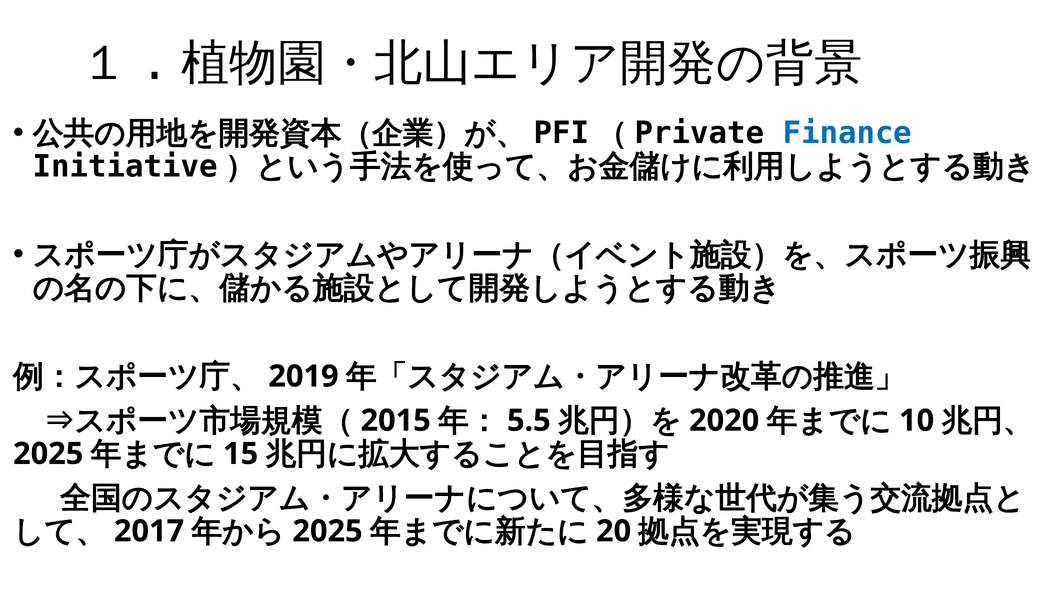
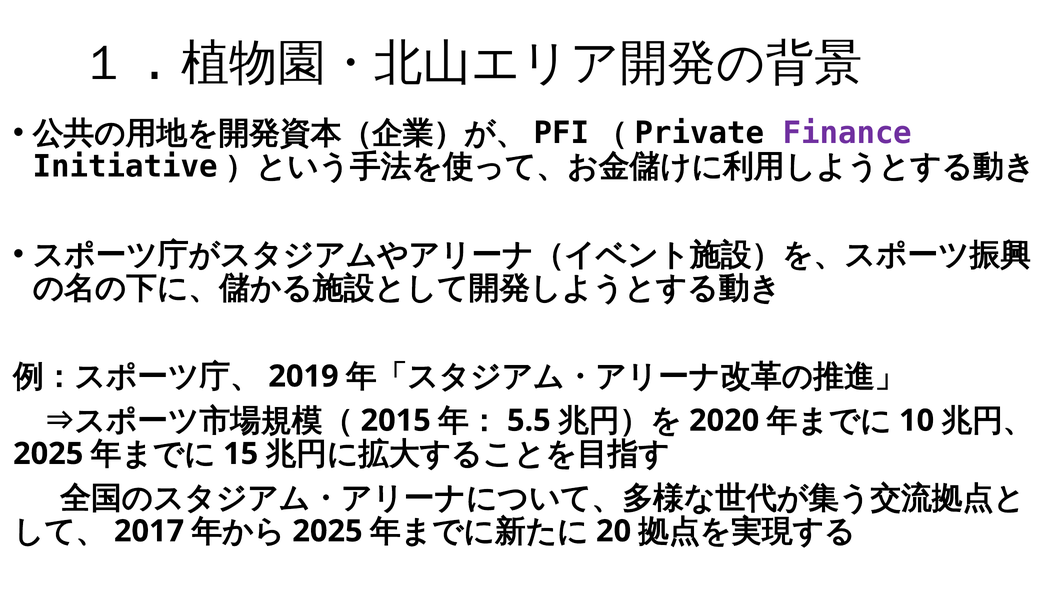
Finance colour: blue -> purple
